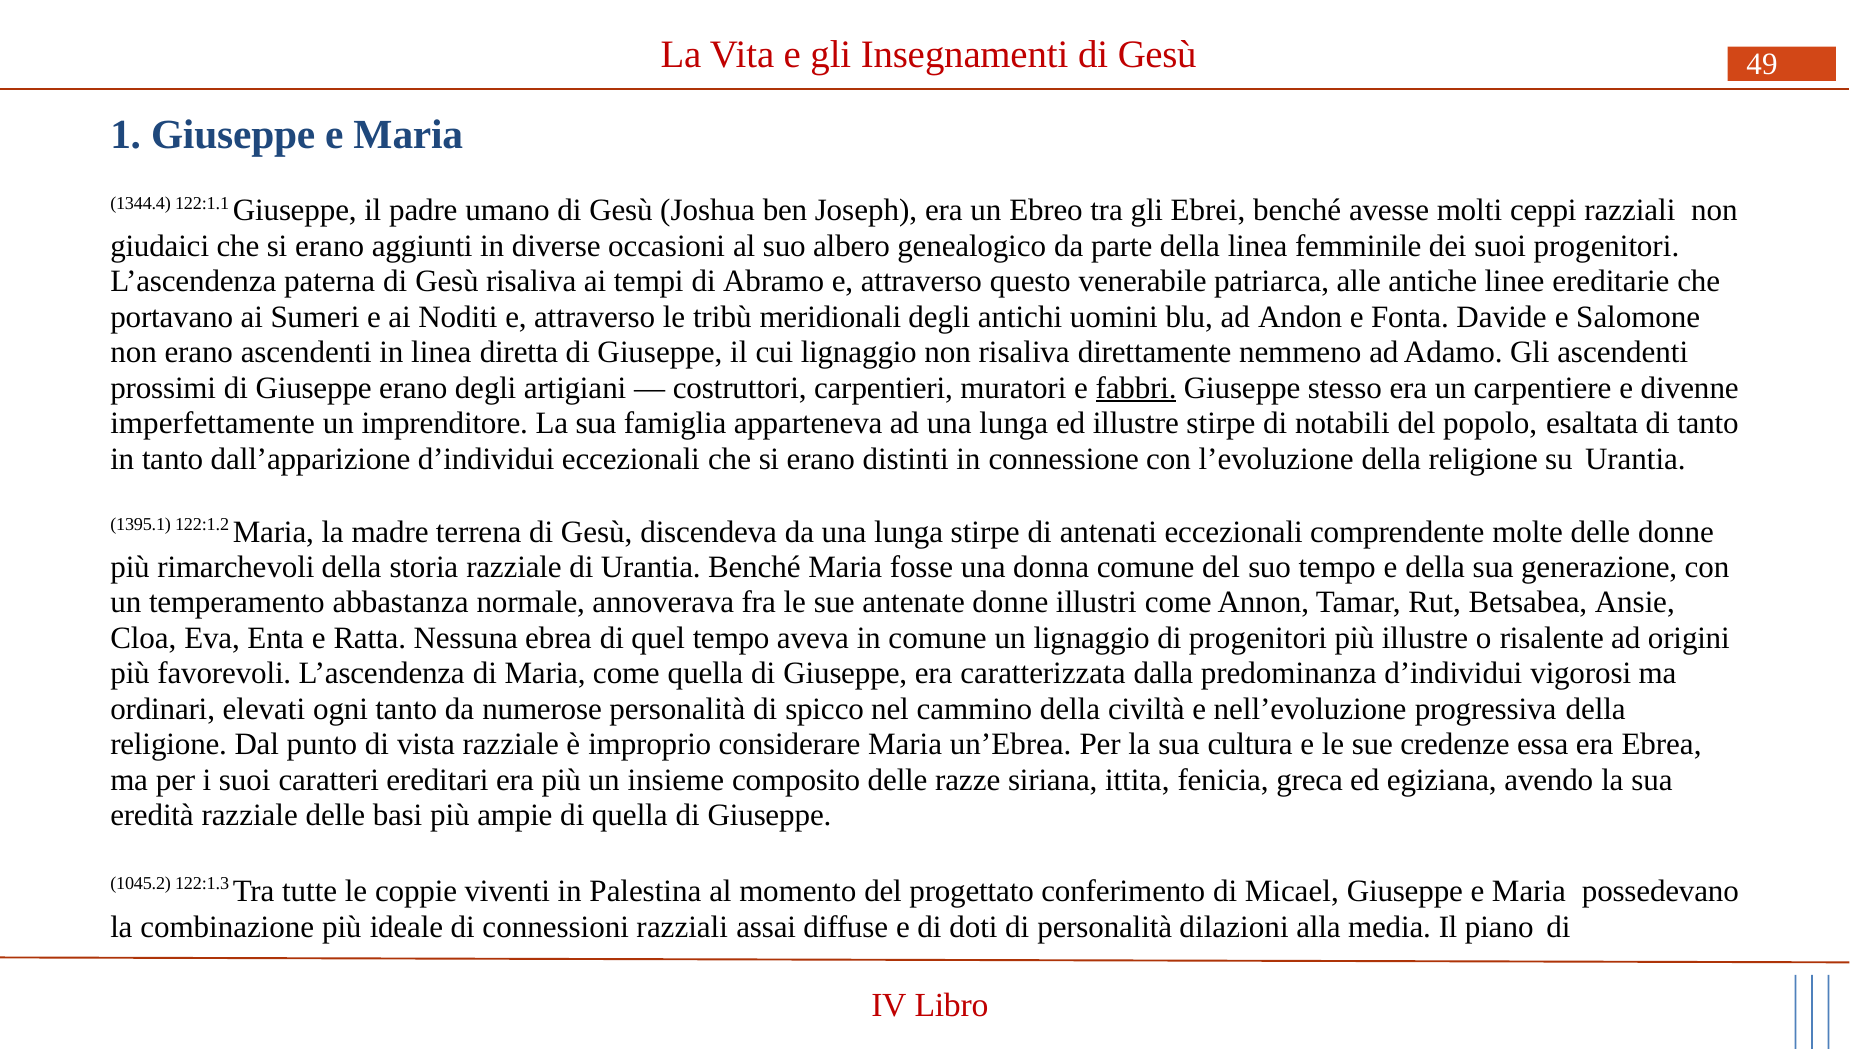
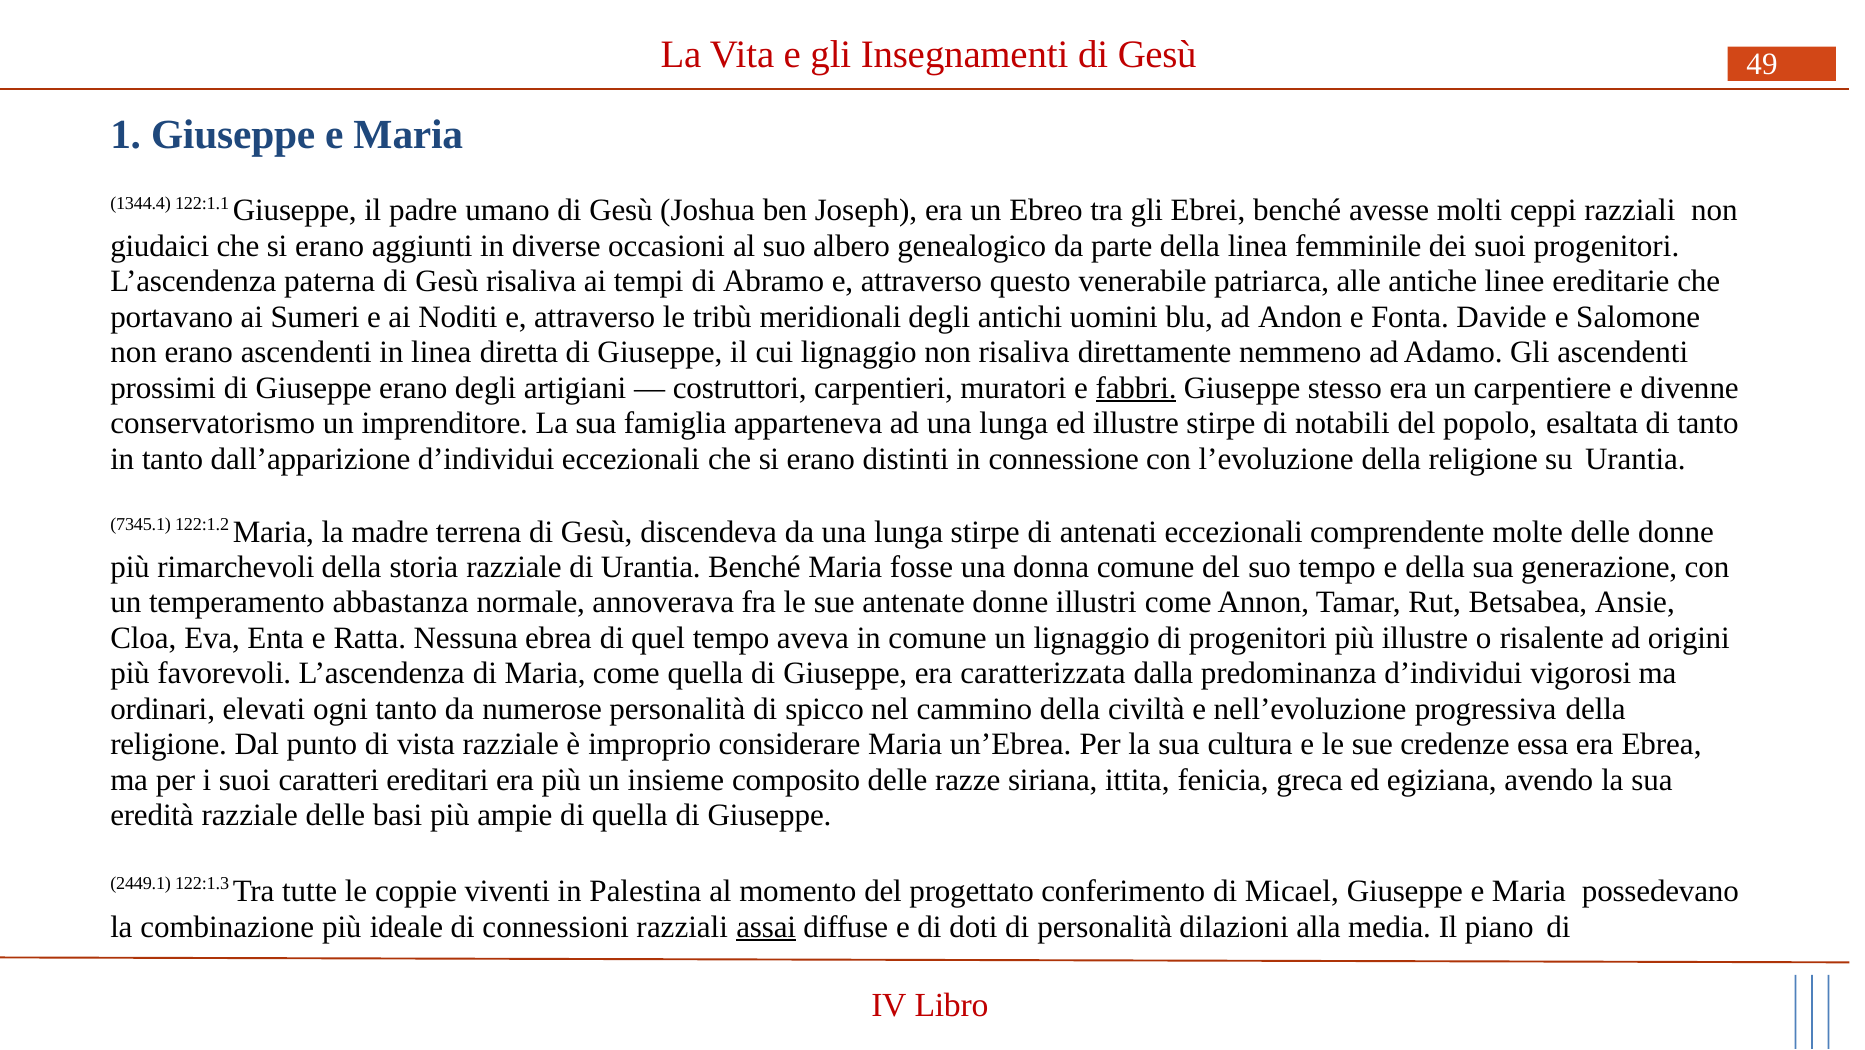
imperfettamente: imperfettamente -> conservatorismo
1395.1: 1395.1 -> 7345.1
1045.2: 1045.2 -> 2449.1
assai underline: none -> present
